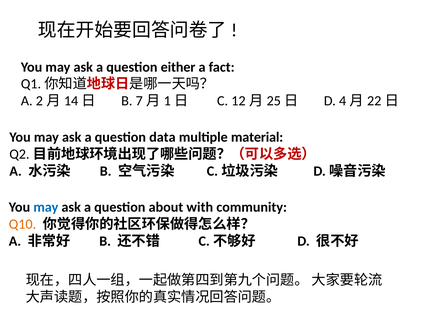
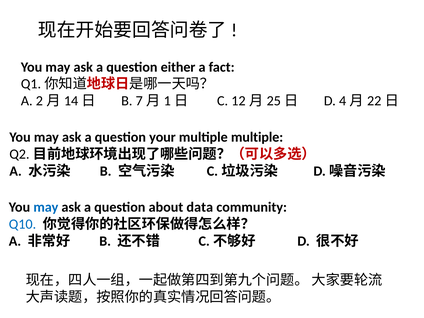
data: data -> your
multiple material: material -> multiple
with: with -> data
Q10 colour: orange -> blue
